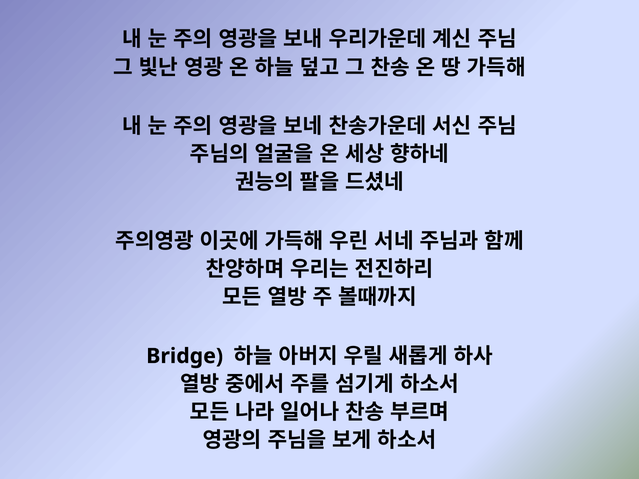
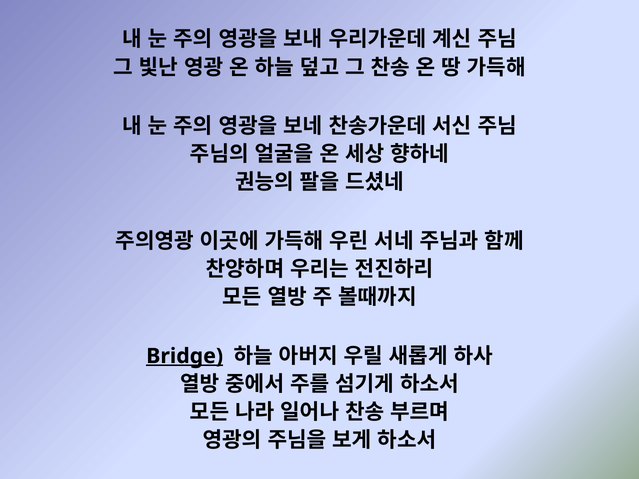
Bridge underline: none -> present
